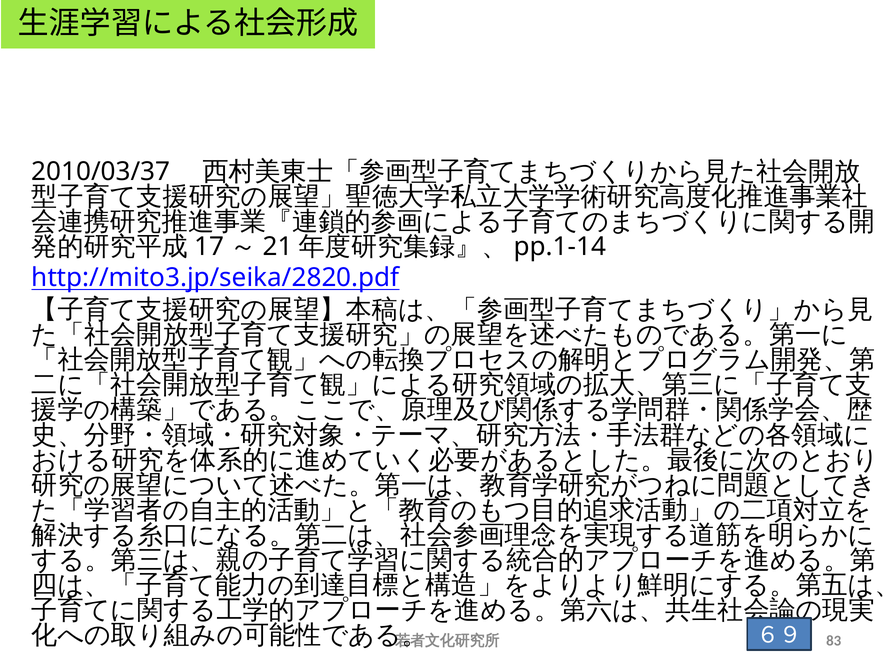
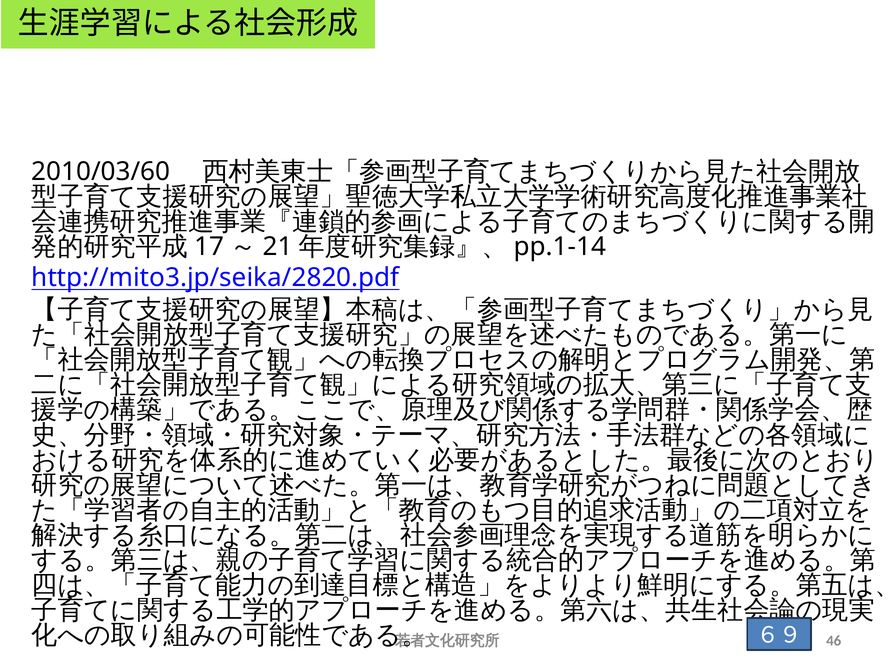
2010/03/37: 2010/03/37 -> 2010/03/60
83: 83 -> 46
